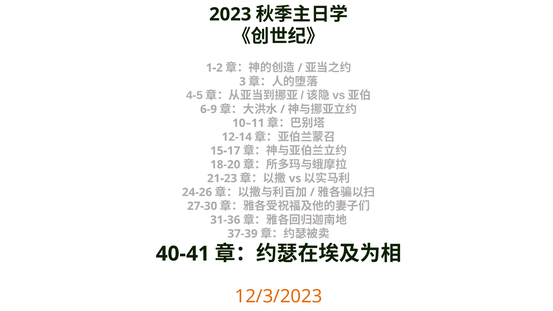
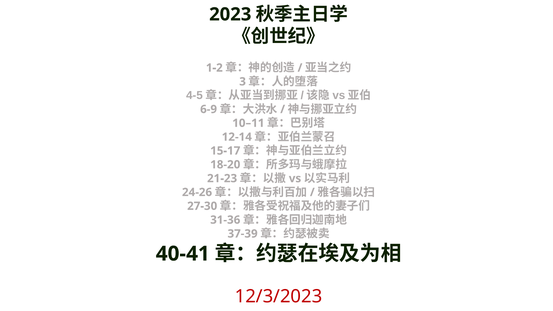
12/3/2023 colour: orange -> red
